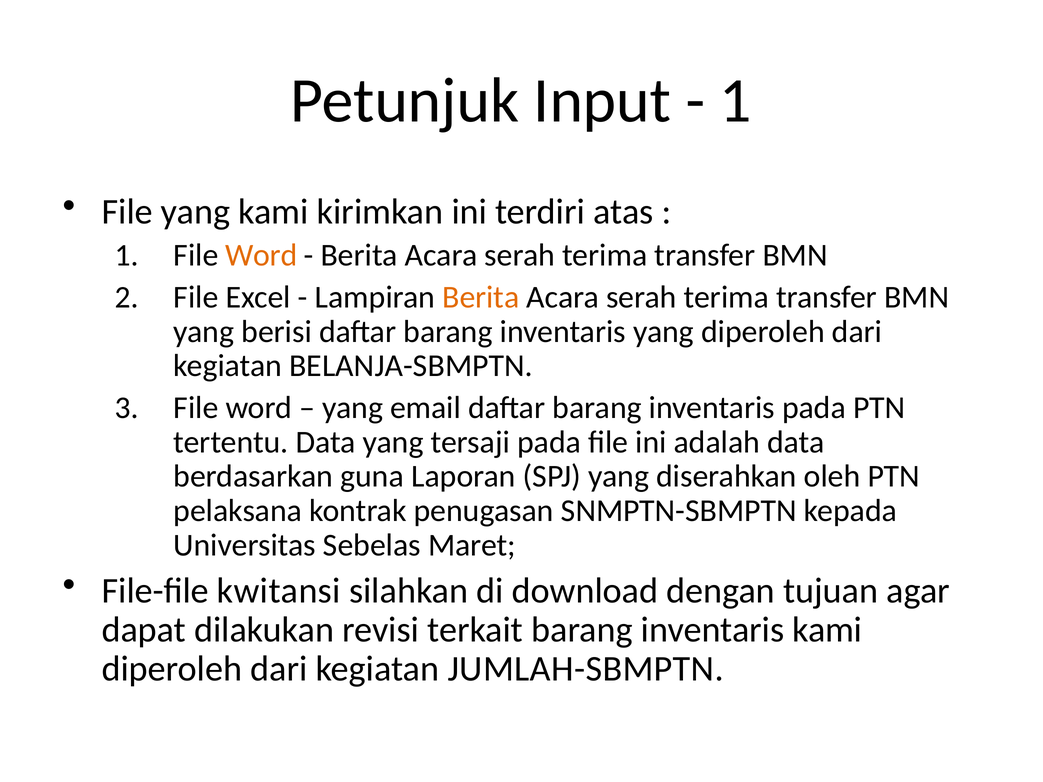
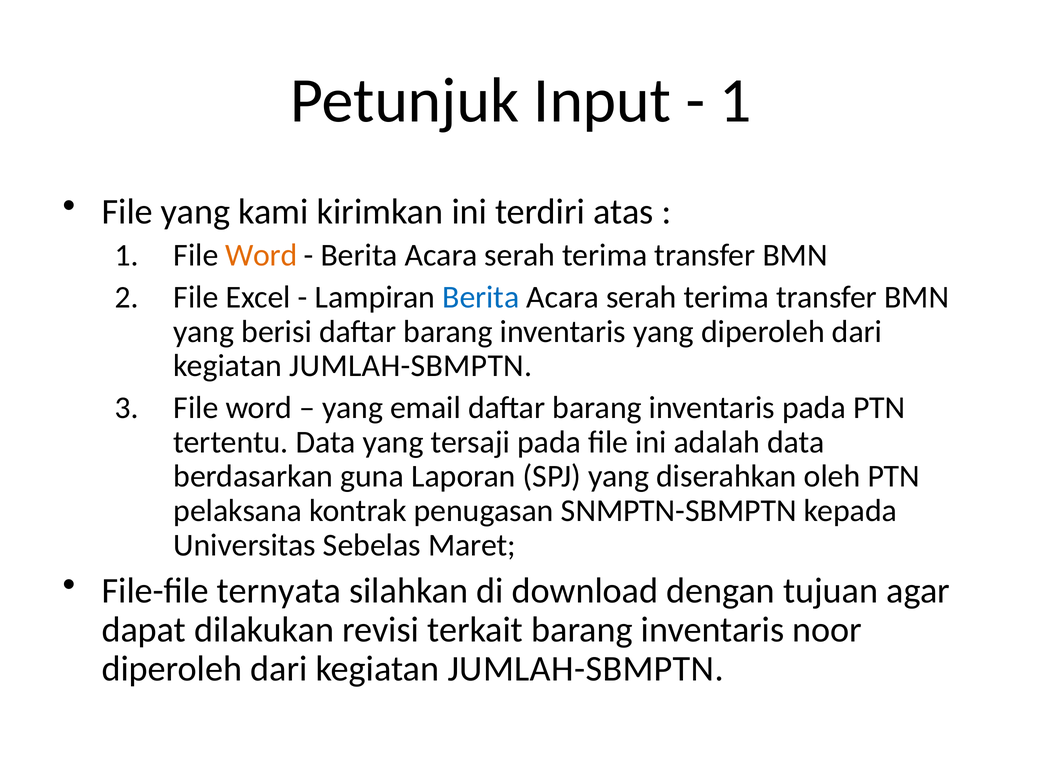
Berita at (481, 297) colour: orange -> blue
BELANJA-SBMPTN at (411, 366): BELANJA-SBMPTN -> JUMLAH-SBMPTN
kwitansi: kwitansi -> ternyata
inventaris kami: kami -> noor
